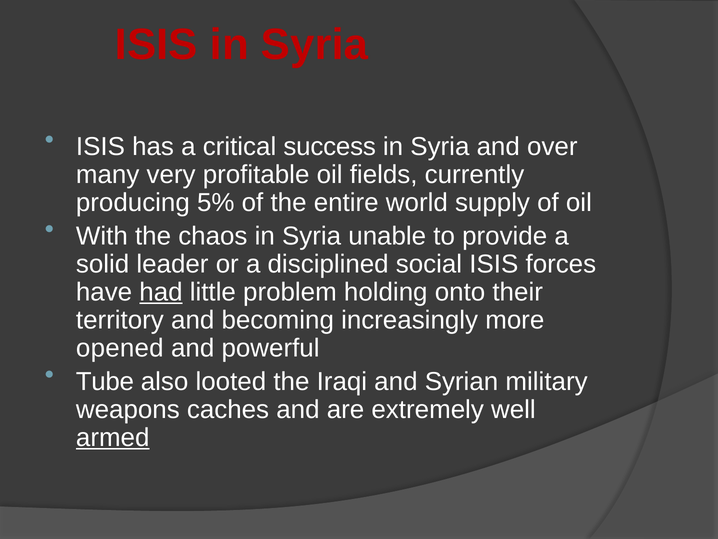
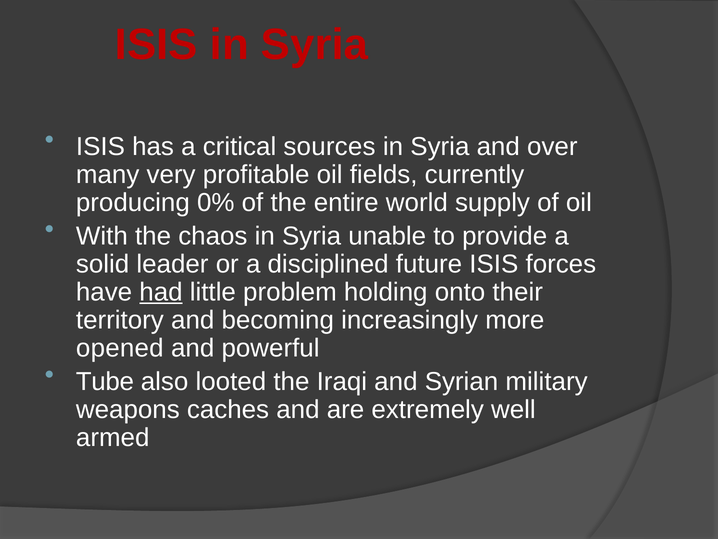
success: success -> sources
5%: 5% -> 0%
social: social -> future
armed underline: present -> none
